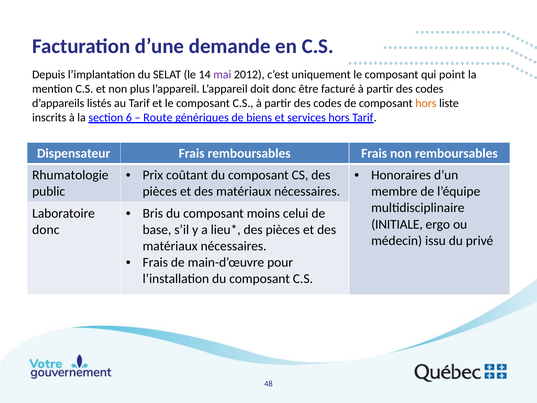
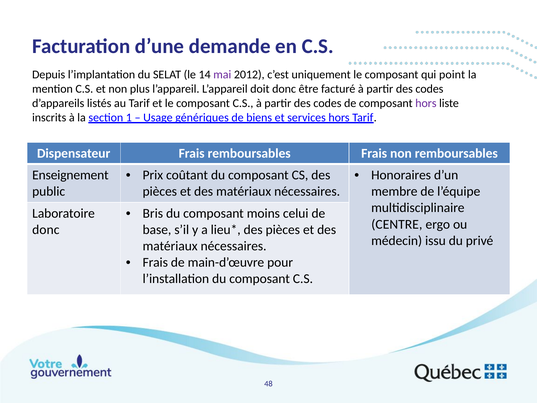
hors at (426, 103) colour: orange -> purple
6: 6 -> 1
Route: Route -> Usage
Rhumatologie: Rhumatologie -> Enseignement
INITIALE: INITIALE -> CENTRE
